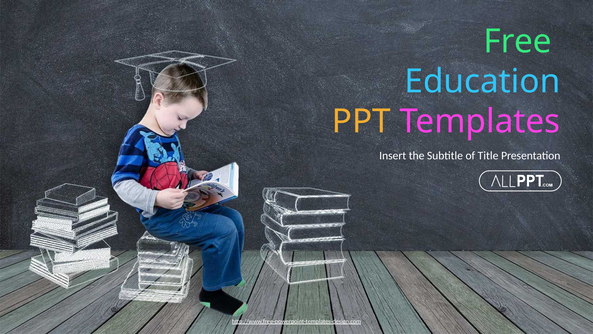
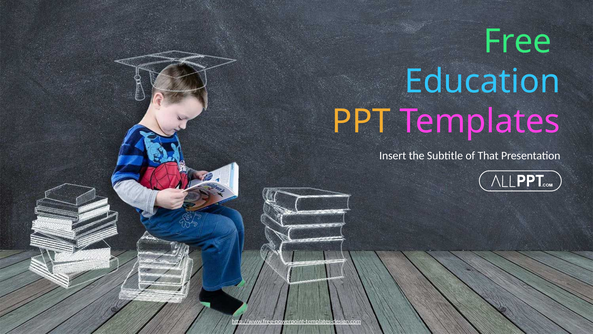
Title: Title -> That
